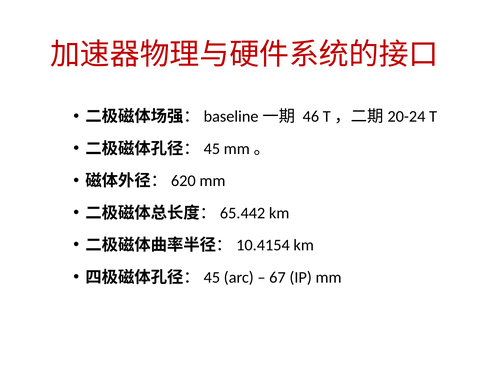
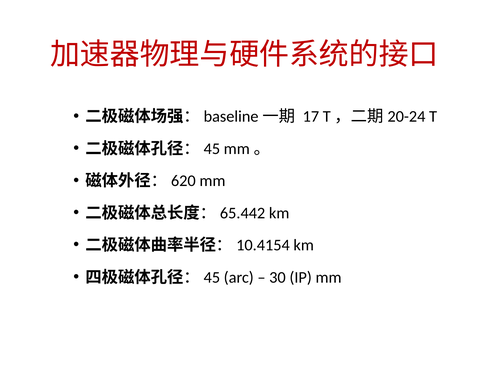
46: 46 -> 17
67: 67 -> 30
